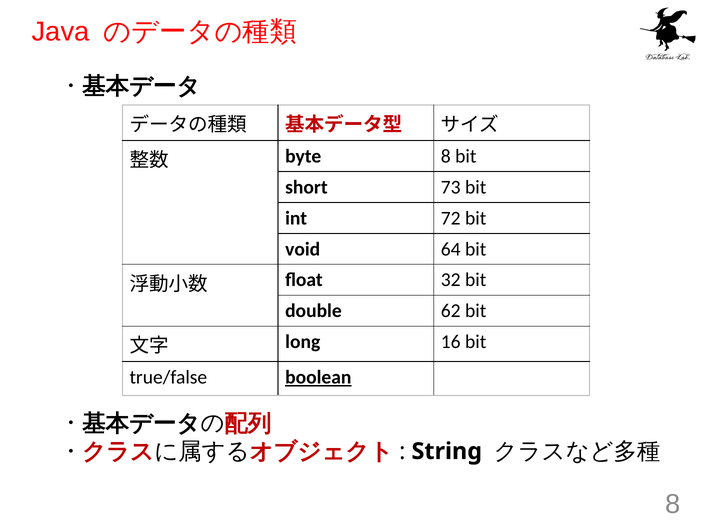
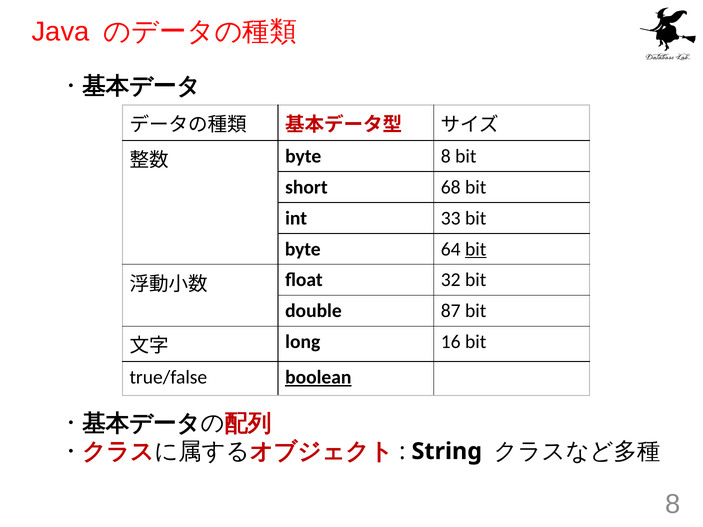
73: 73 -> 68
72: 72 -> 33
void at (303, 249): void -> byte
bit at (476, 249) underline: none -> present
62: 62 -> 87
